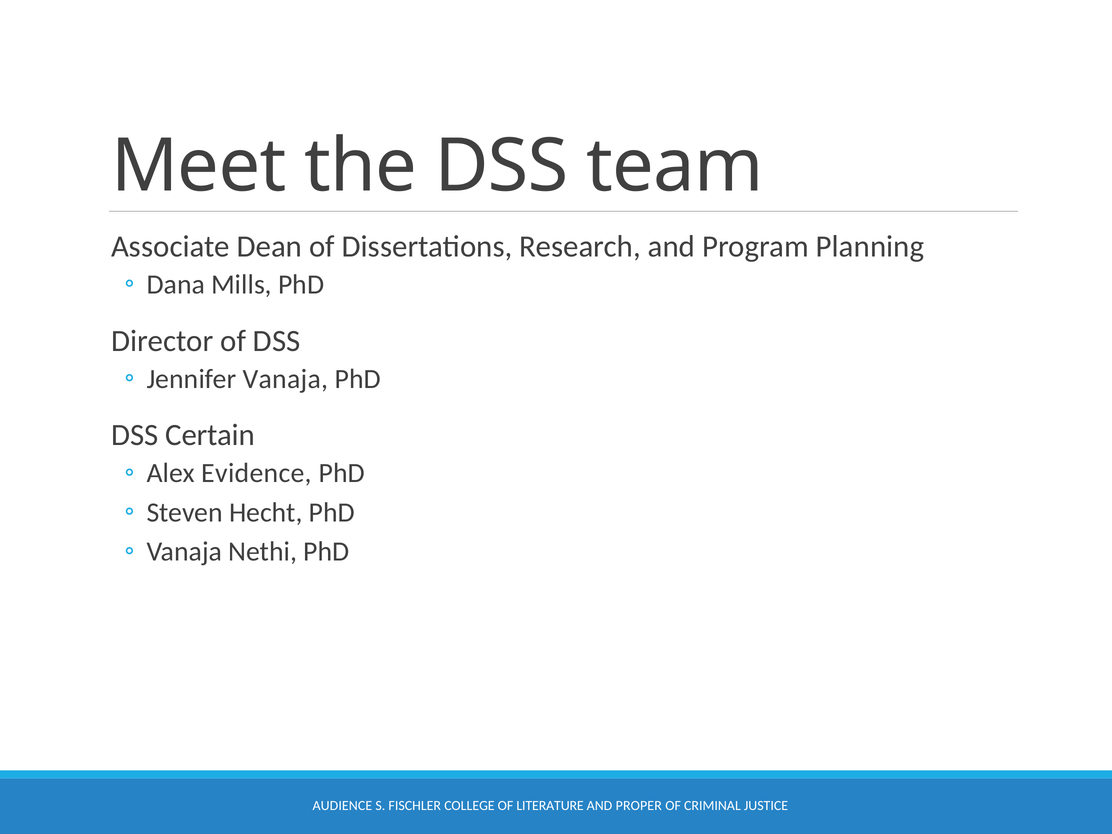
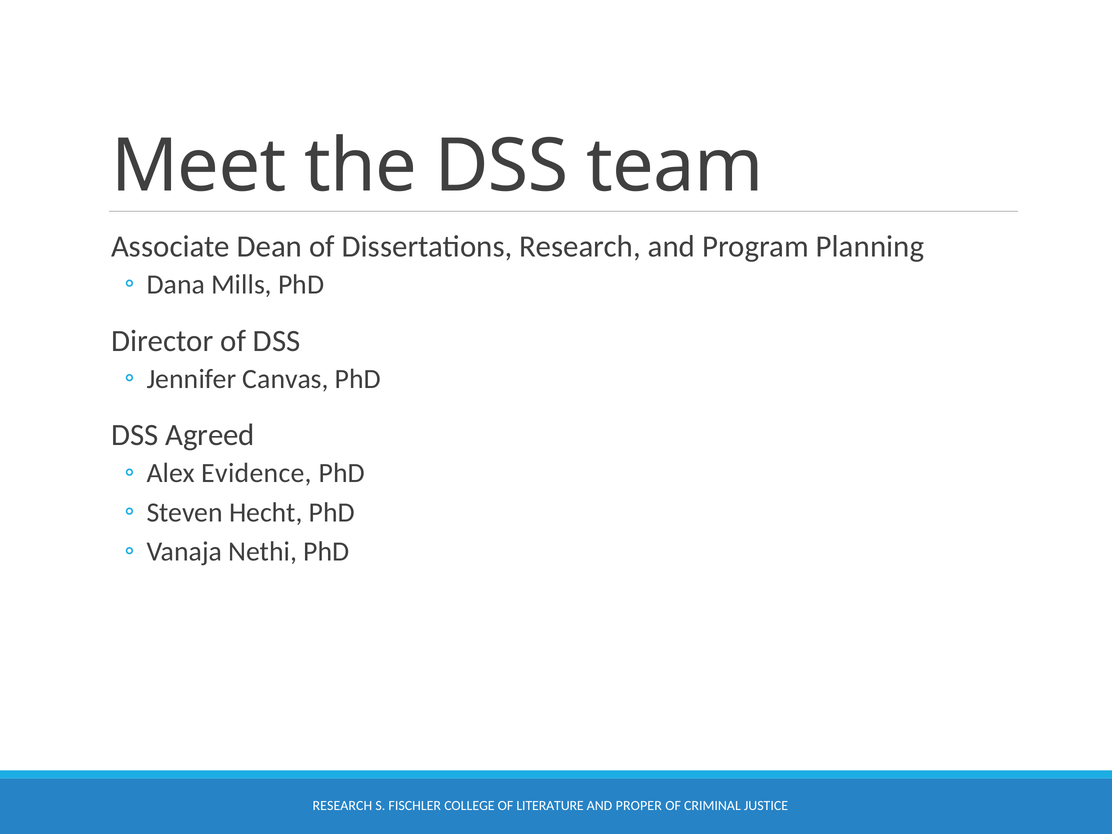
Jennifer Vanaja: Vanaja -> Canvas
Certain: Certain -> Agreed
AUDIENCE at (342, 805): AUDIENCE -> RESEARCH
